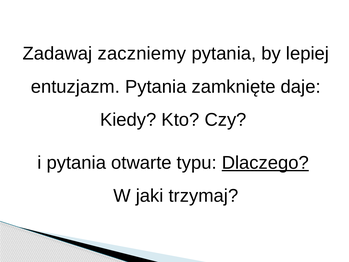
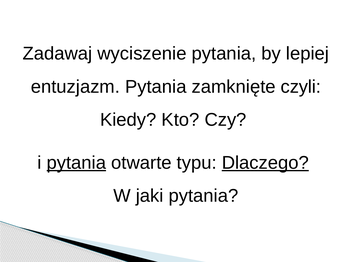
zaczniemy: zaczniemy -> wyciszenie
daje: daje -> czyli
pytania at (76, 163) underline: none -> present
jaki trzymaj: trzymaj -> pytania
